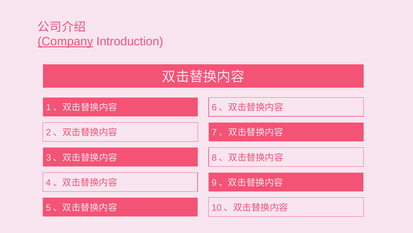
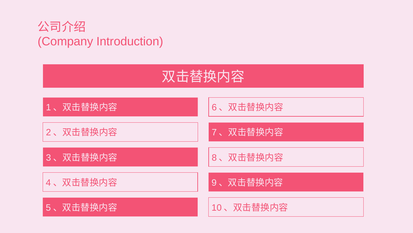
Company underline: present -> none
